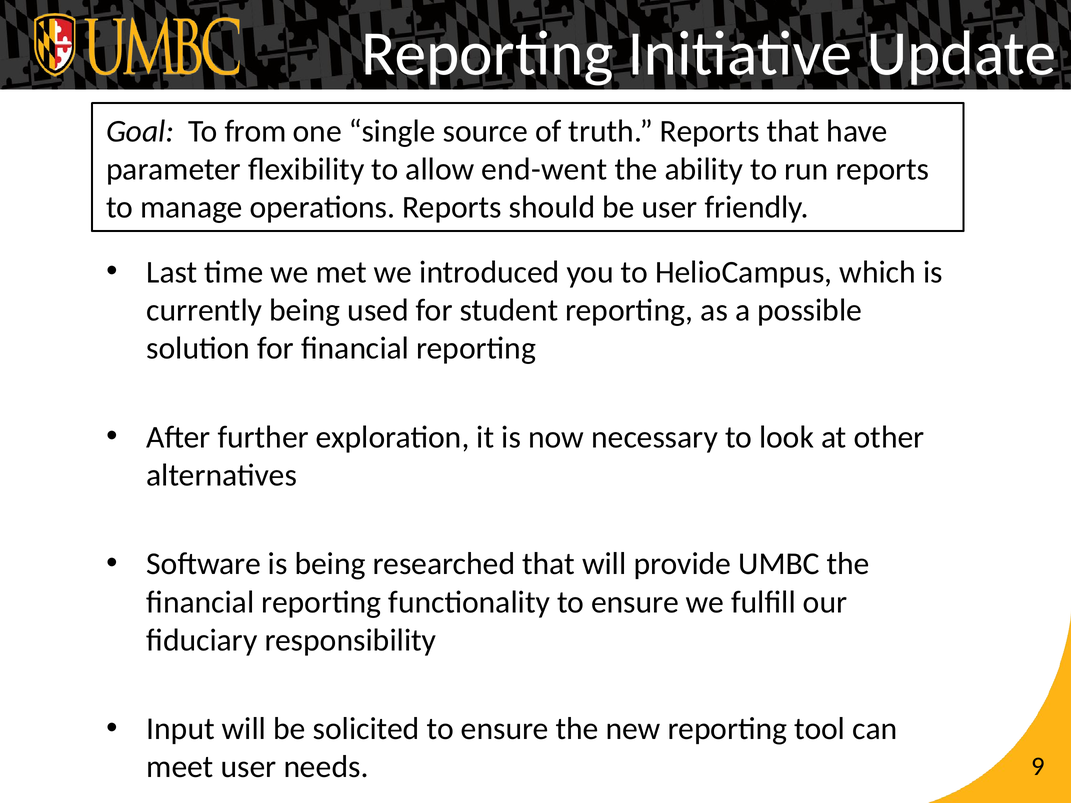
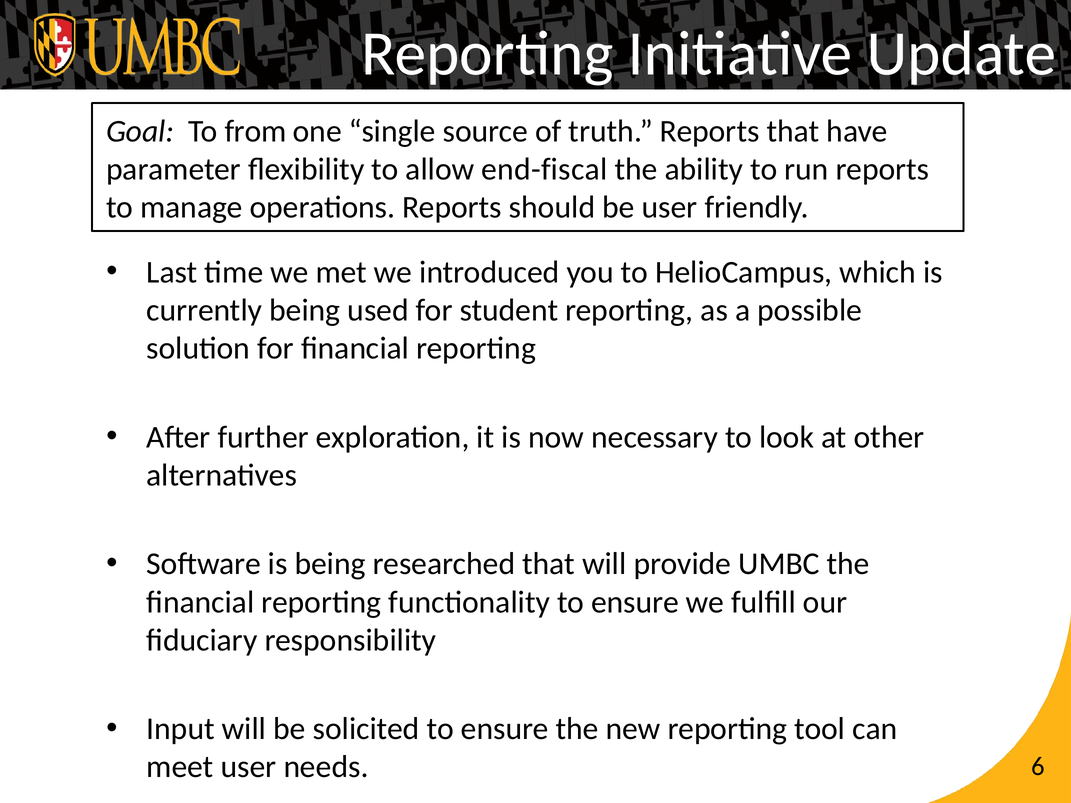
end-went: end-went -> end-fiscal
9: 9 -> 6
